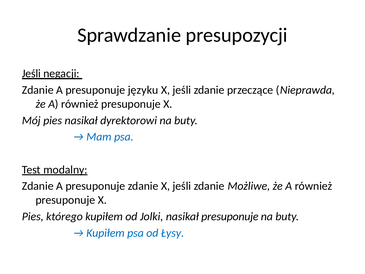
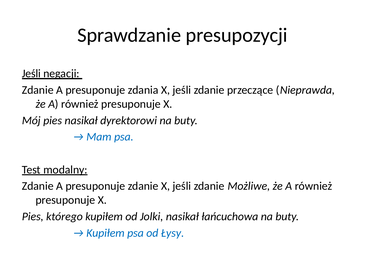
języku: języku -> zdania
nasikał presuponuje: presuponuje -> łańcuchowa
